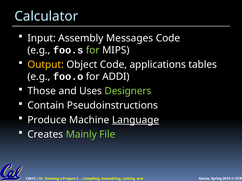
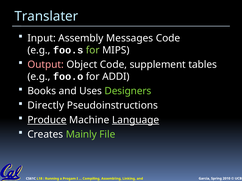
Calculator: Calculator -> Translater
Output colour: yellow -> pink
applications: applications -> supplement
Those: Those -> Books
Contain: Contain -> Directly
Produce underline: none -> present
